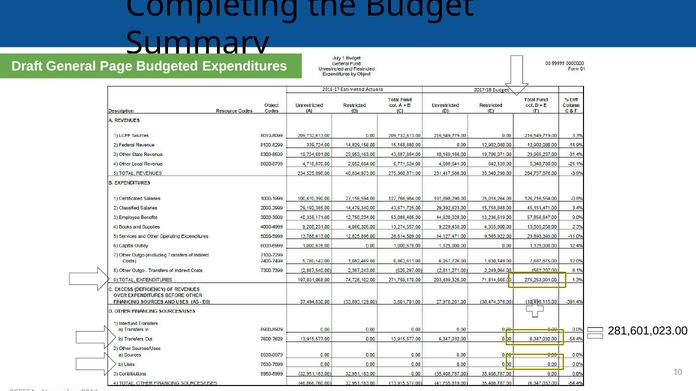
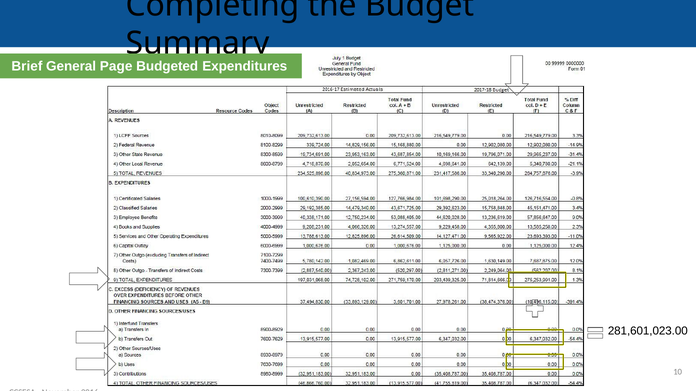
Draft: Draft -> Brief
